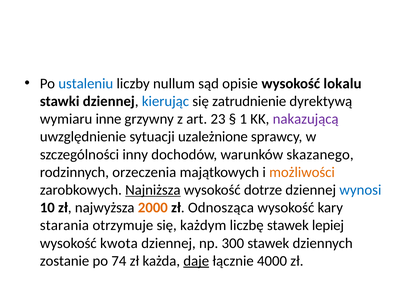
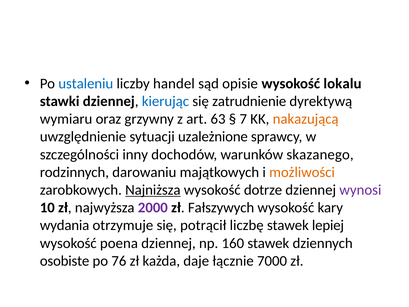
nullum: nullum -> handel
inne: inne -> oraz
23: 23 -> 63
1: 1 -> 7
nakazującą colour: purple -> orange
orzeczenia: orzeczenia -> darowaniu
wynosi colour: blue -> purple
2000 colour: orange -> purple
Odnosząca: Odnosząca -> Fałszywych
starania: starania -> wydania
każdym: każdym -> potrącił
kwota: kwota -> poena
300: 300 -> 160
zostanie: zostanie -> osobiste
74: 74 -> 76
daje underline: present -> none
4000: 4000 -> 7000
